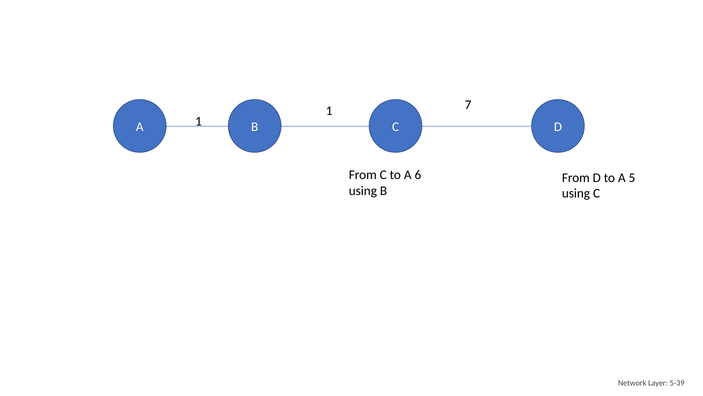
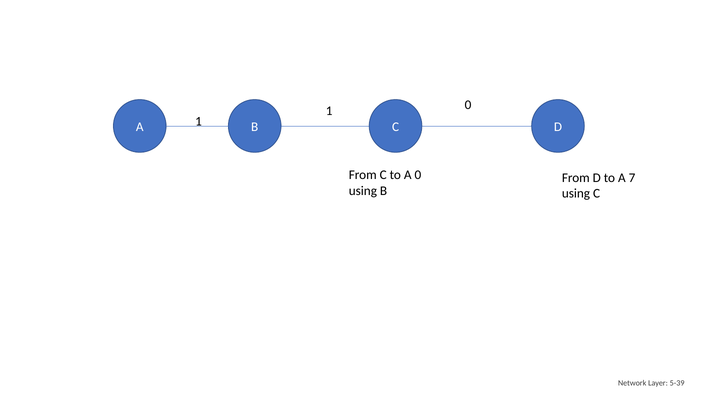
1 7: 7 -> 0
A 6: 6 -> 0
5: 5 -> 7
